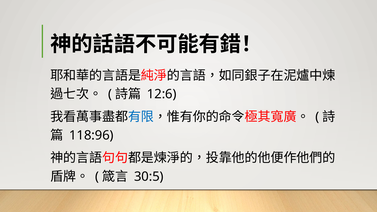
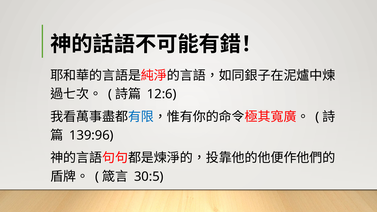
118:96: 118:96 -> 139:96
